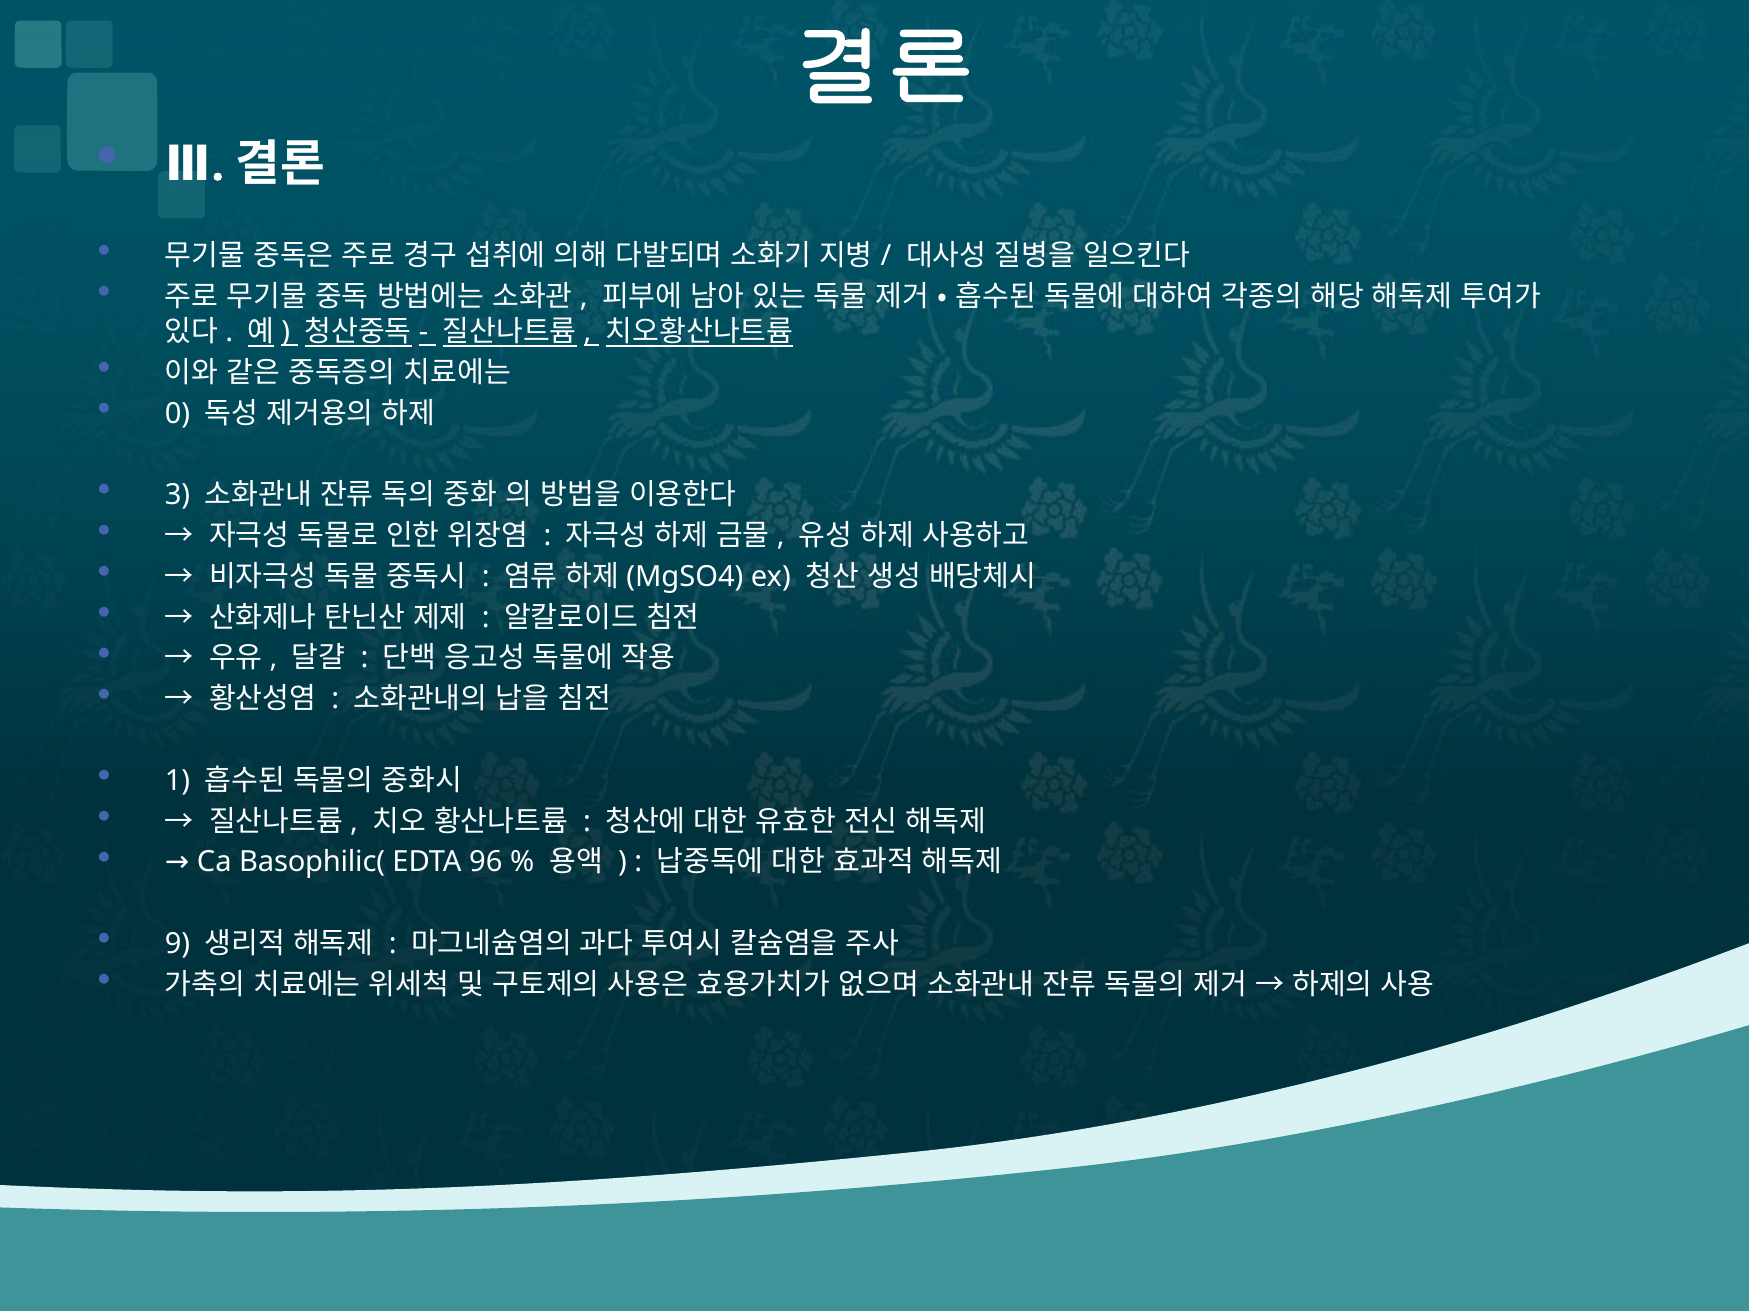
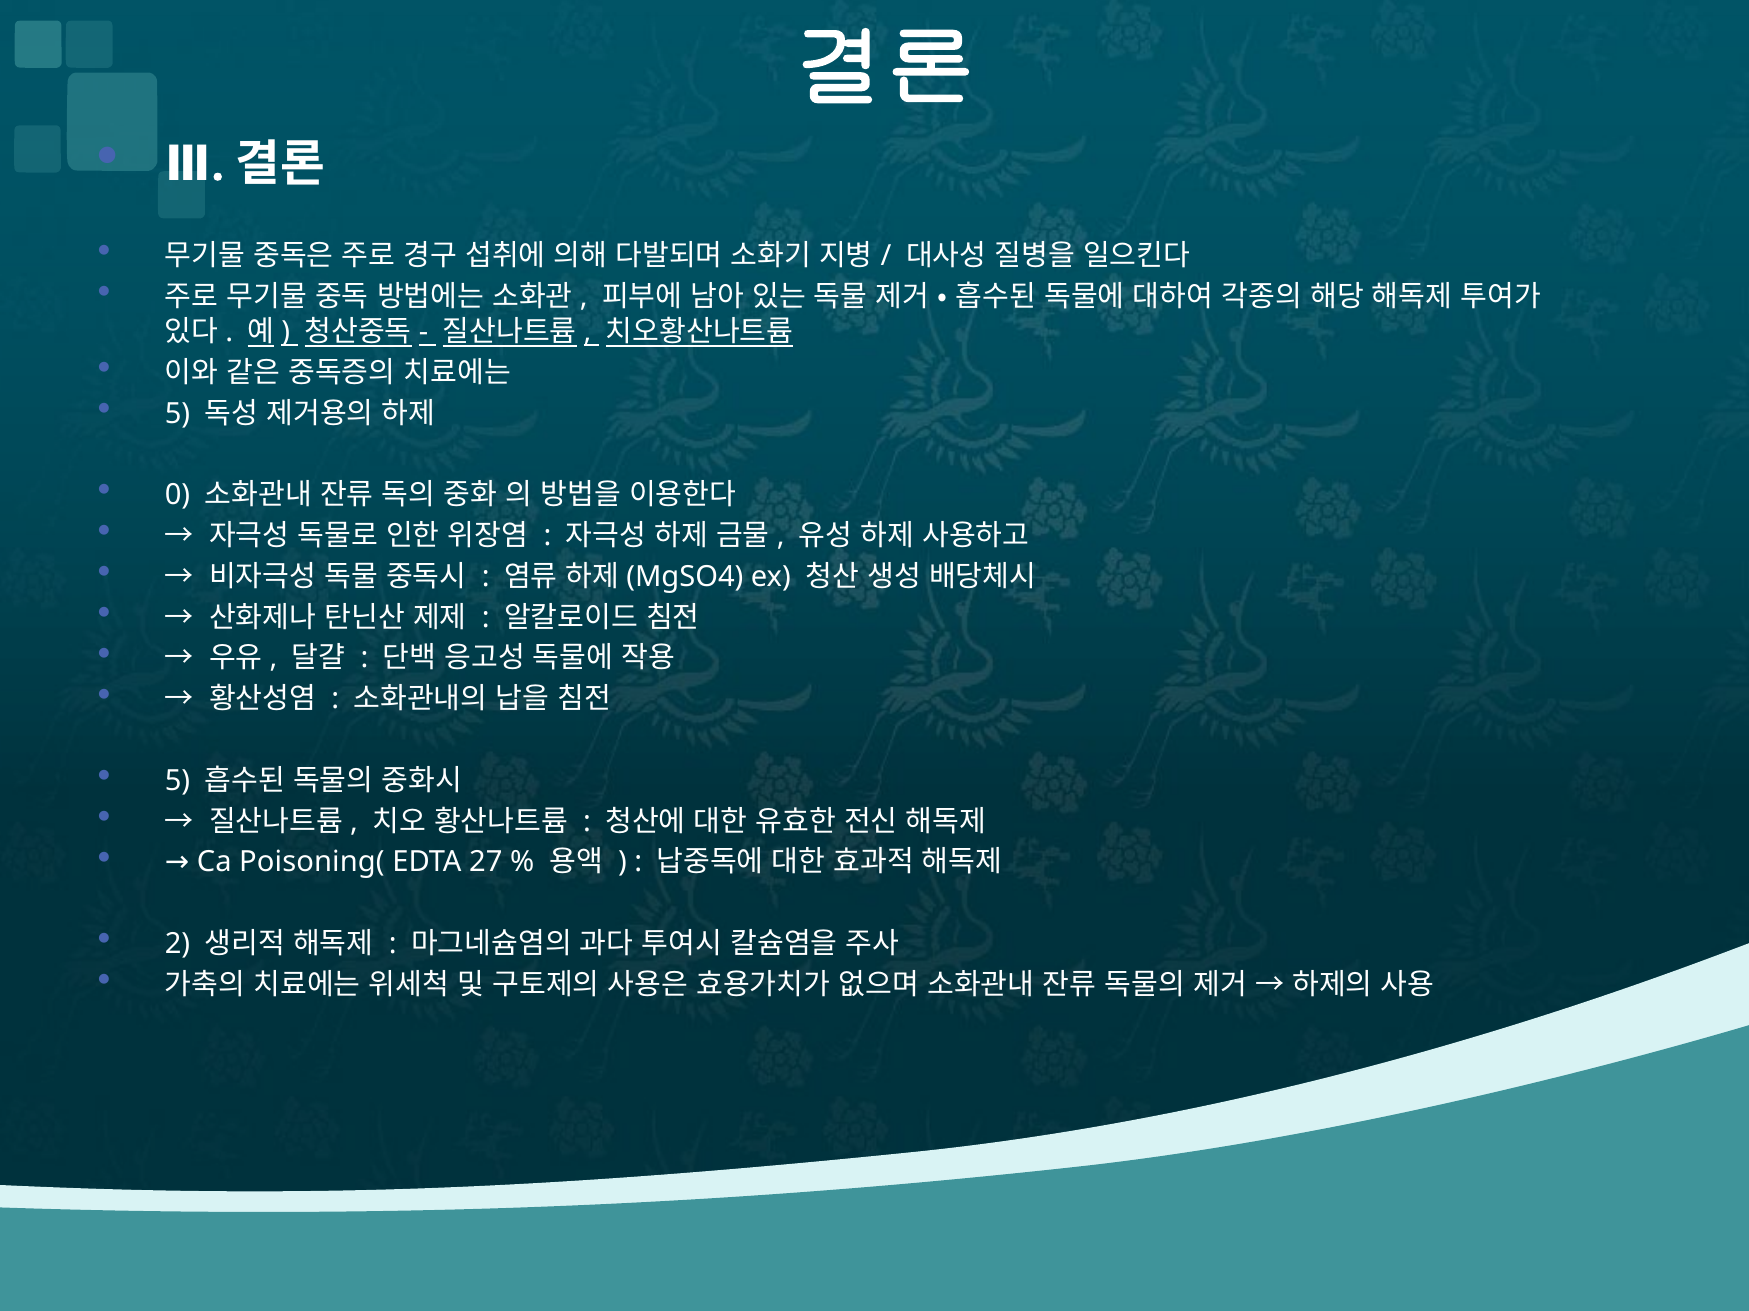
0 at (178, 414): 0 -> 5
3: 3 -> 0
1 at (178, 781): 1 -> 5
Basophilic(: Basophilic( -> Poisoning(
96: 96 -> 27
9: 9 -> 2
